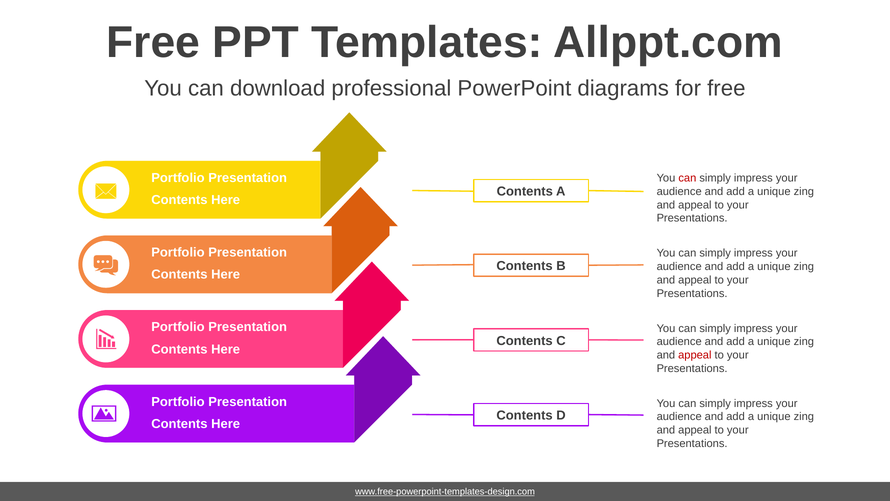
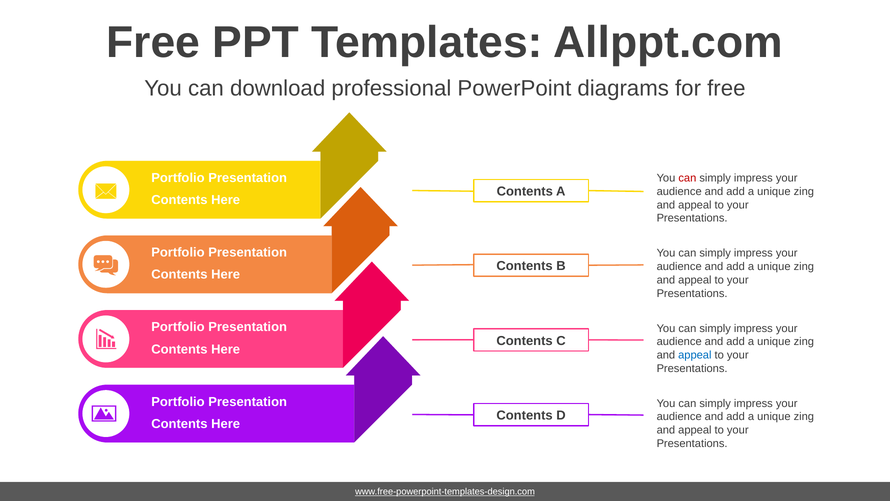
appeal at (695, 355) colour: red -> blue
